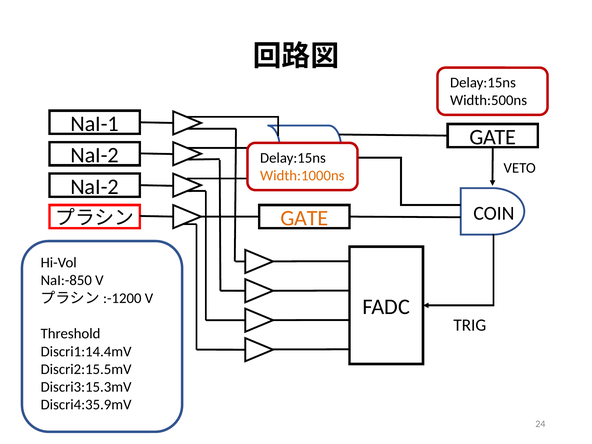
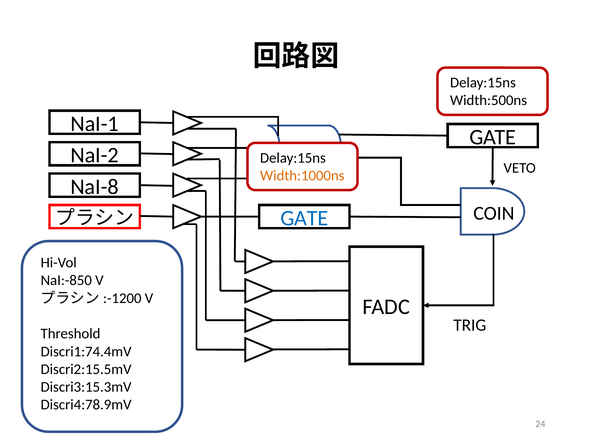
NaI-2 at (95, 187): NaI-2 -> NaI-8
GATE at (304, 218) colour: orange -> blue
Discri1:14.4mV: Discri1:14.4mV -> Discri1:74.4mV
Discri4:35.9mV: Discri4:35.9mV -> Discri4:78.9mV
